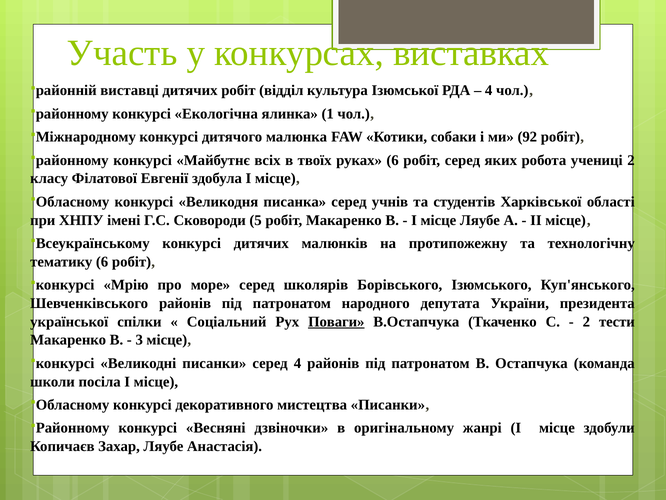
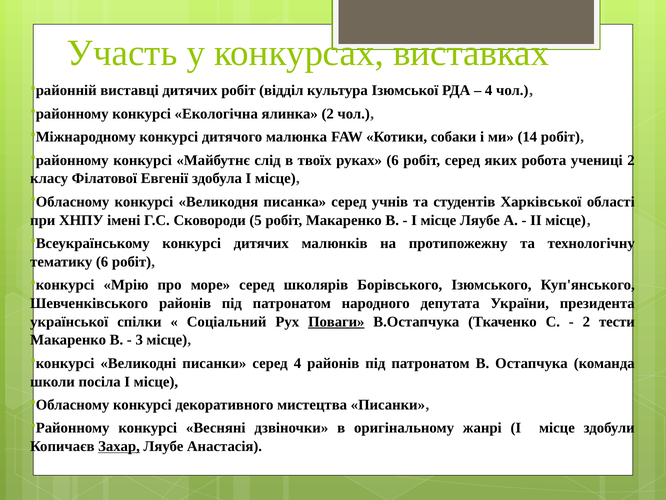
ялинка 1: 1 -> 2
92: 92 -> 14
всіх: всіх -> слід
Захар underline: none -> present
